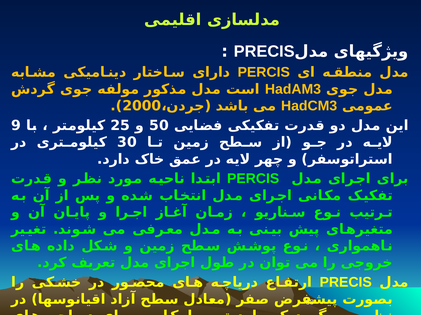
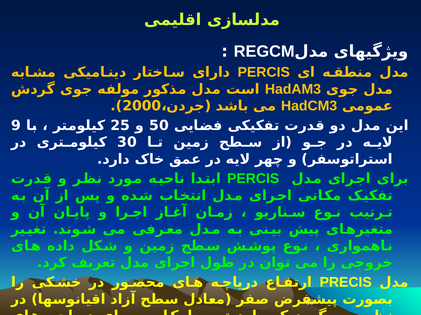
PRECIS at (264, 52): PRECIS -> REGCM
